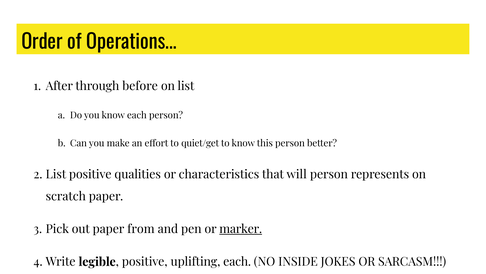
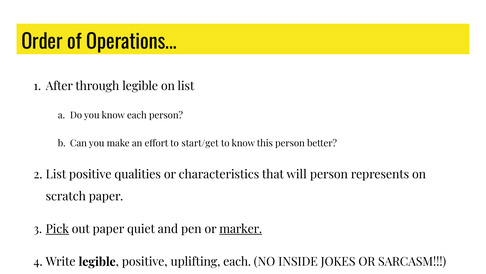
through before: before -> legible
quiet/get: quiet/get -> start/get
Pick underline: none -> present
paper from: from -> quiet
